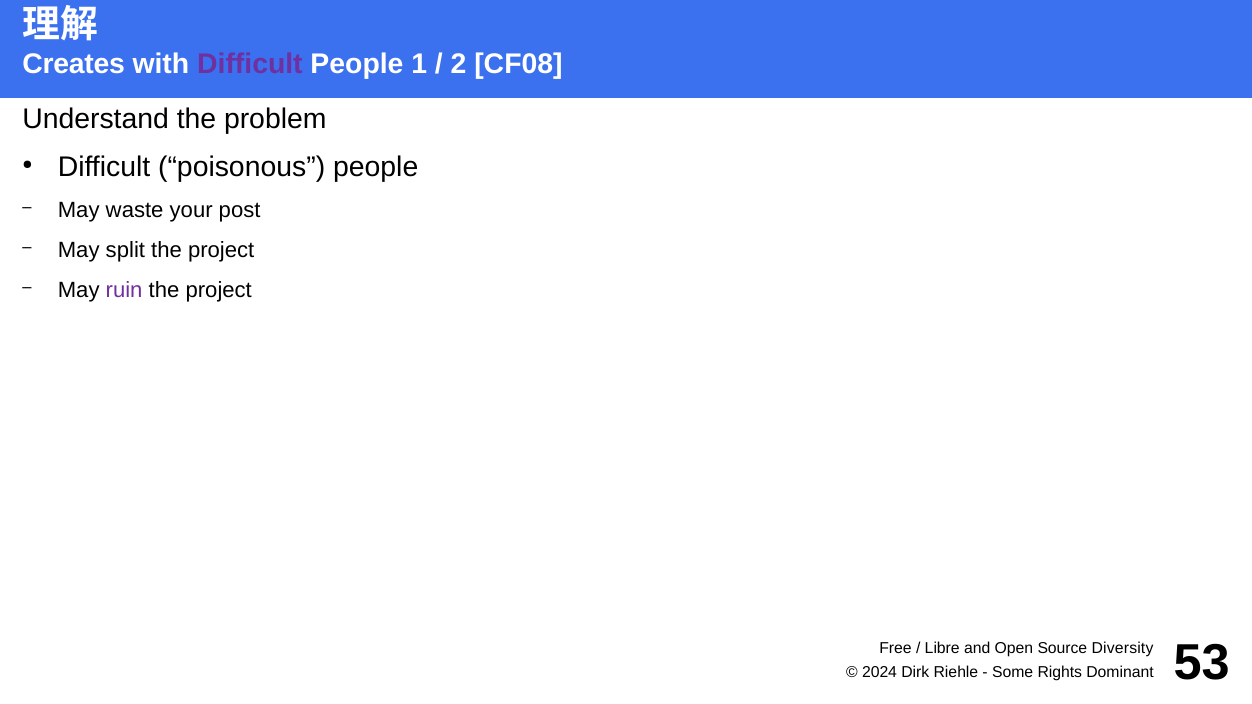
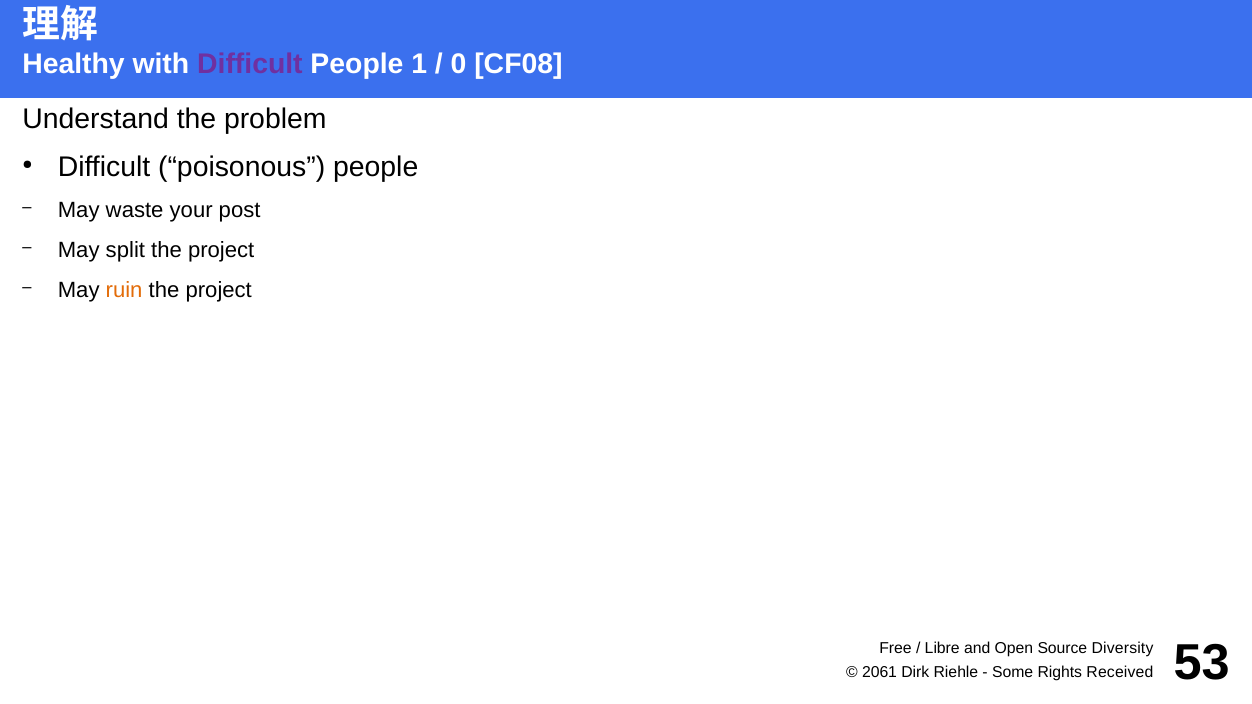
Creates: Creates -> Healthy
2: 2 -> 0
ruin colour: purple -> orange
2024: 2024 -> 2061
Dominant: Dominant -> Received
